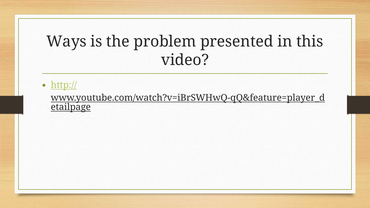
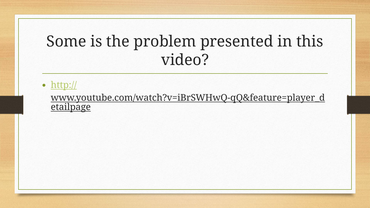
Ways: Ways -> Some
